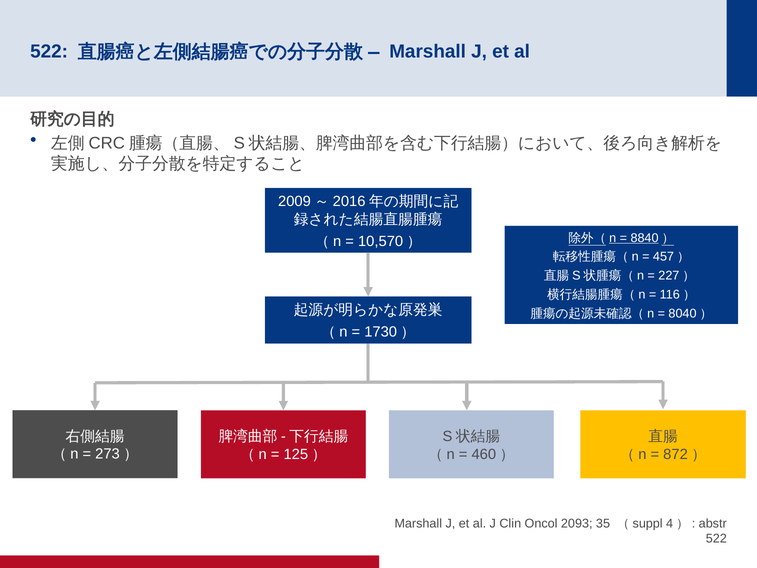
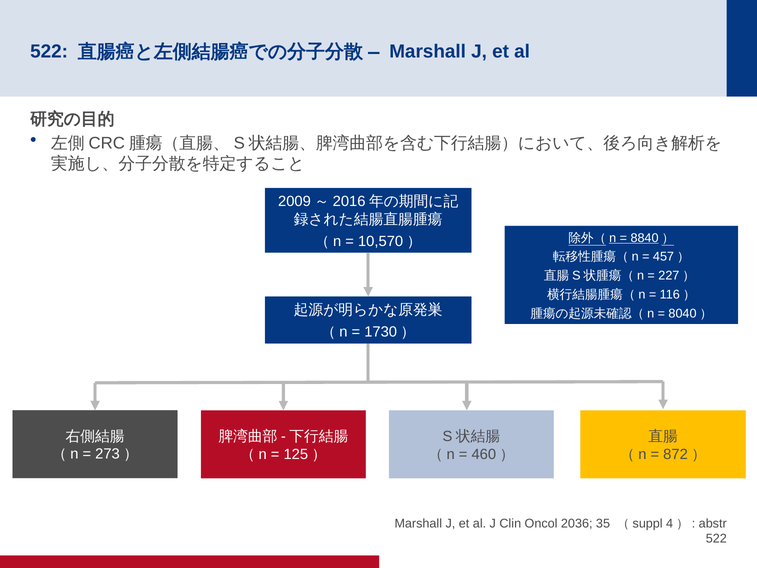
2093: 2093 -> 2036
